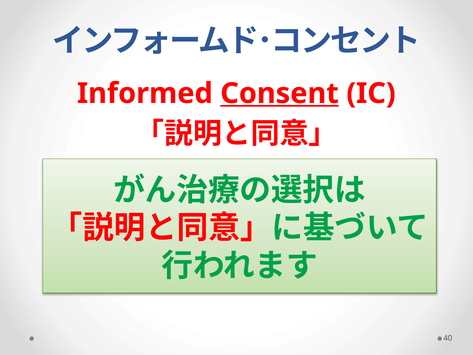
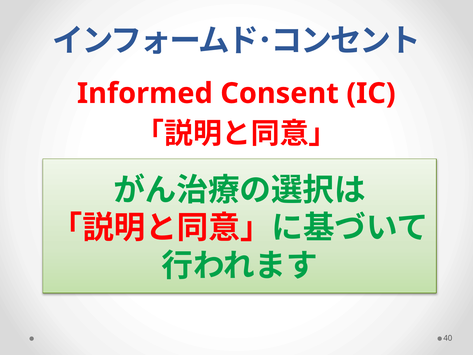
Consent underline: present -> none
